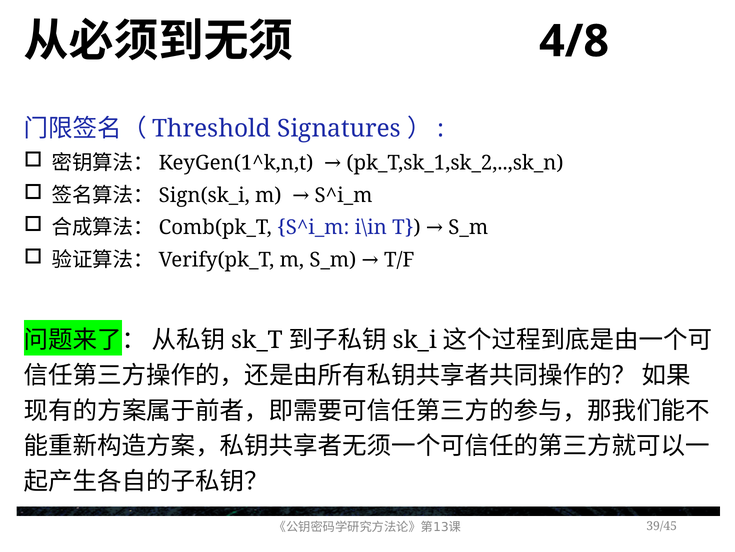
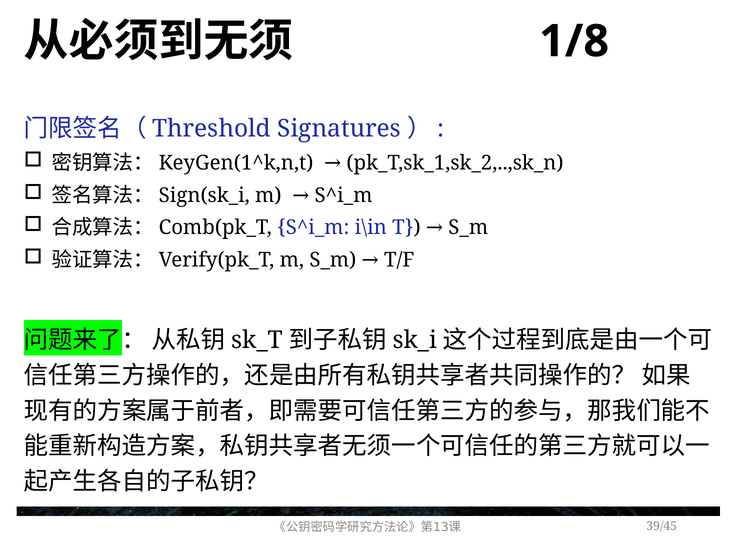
4/8: 4/8 -> 1/8
